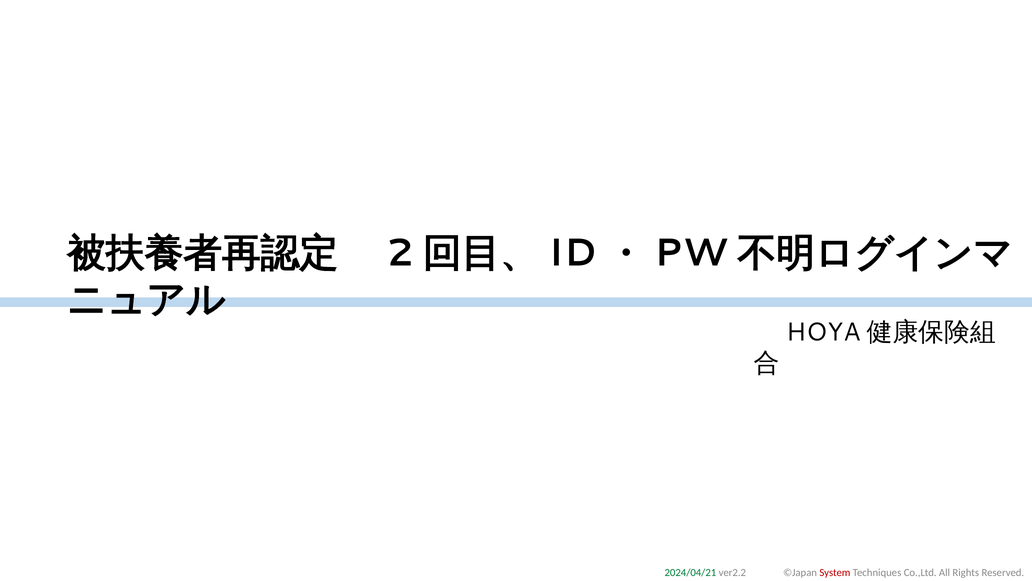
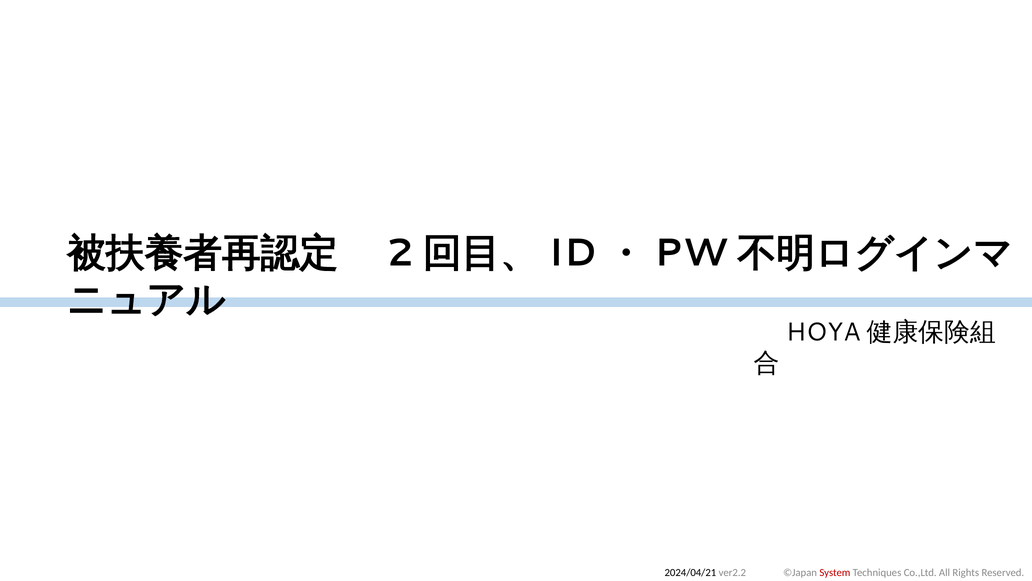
2024/04/21 colour: green -> black
